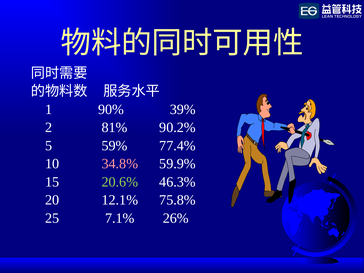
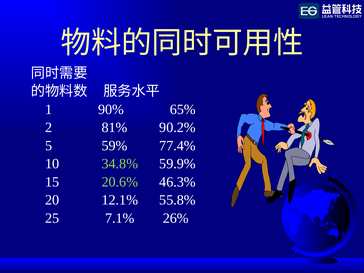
39%: 39% -> 65%
34.8% colour: pink -> light green
75.8%: 75.8% -> 55.8%
